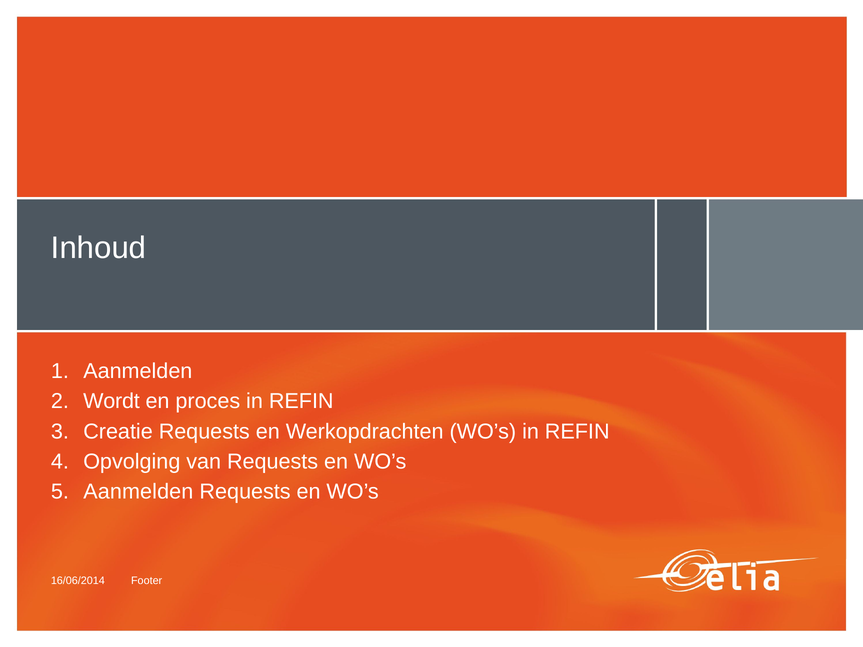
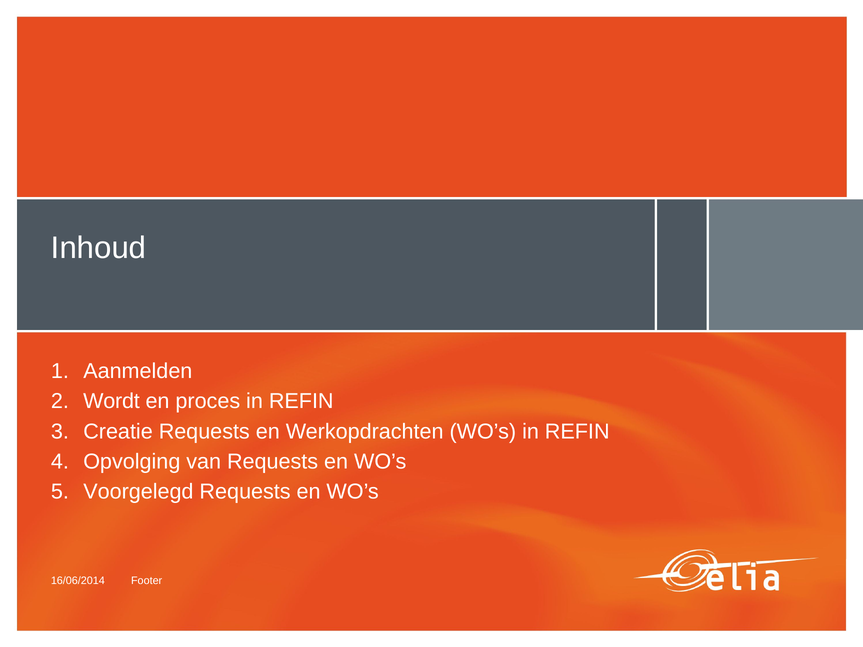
Aanmelden at (138, 492): Aanmelden -> Voorgelegd
